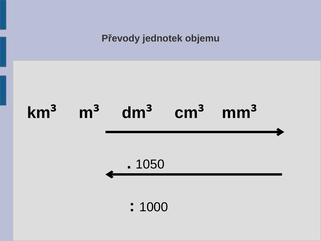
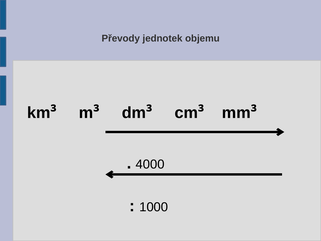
1050: 1050 -> 4000
